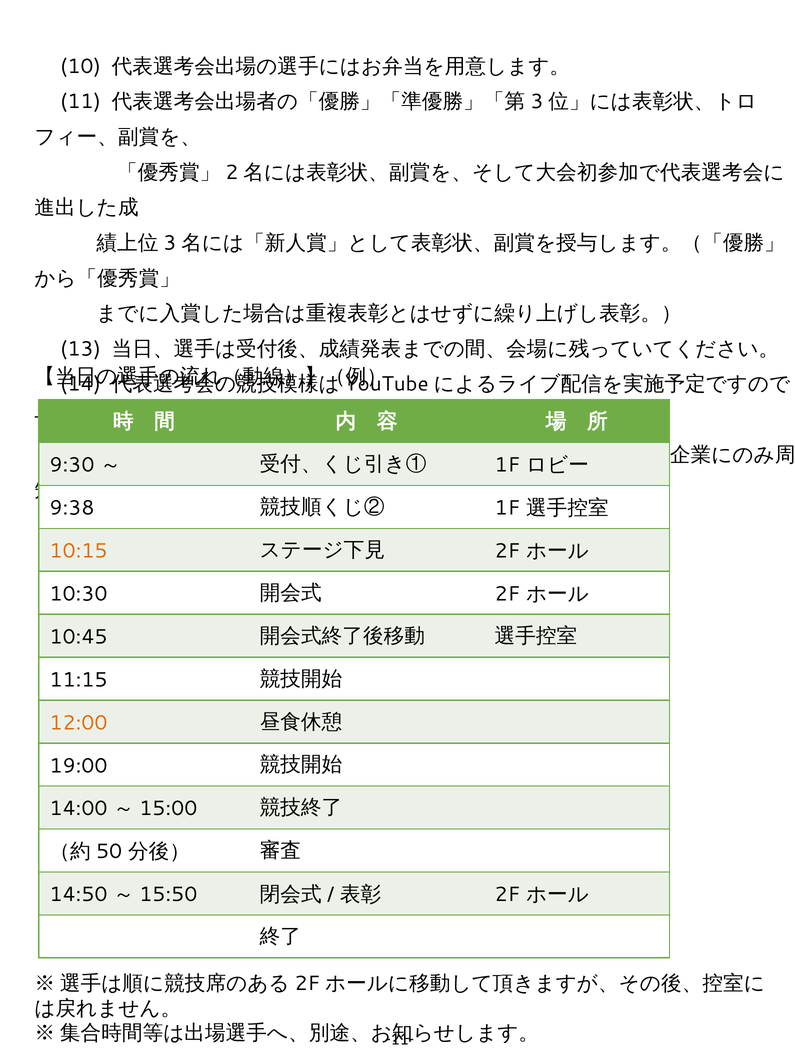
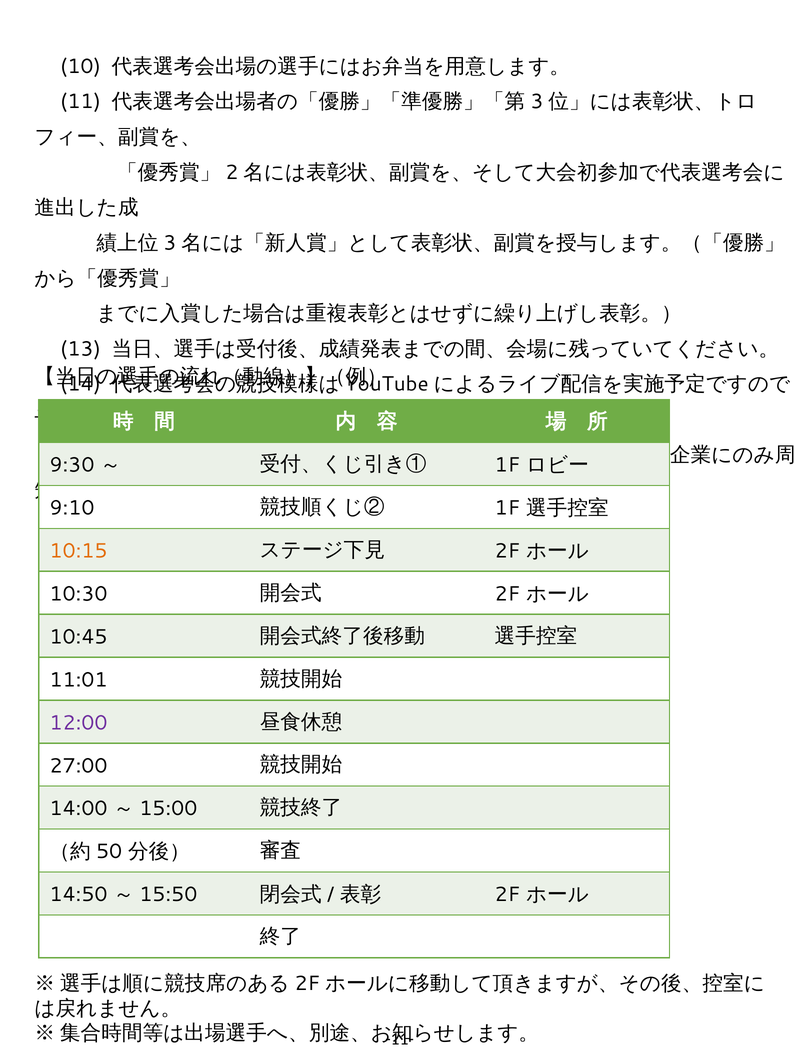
9:38: 9:38 -> 9:10
11:15: 11:15 -> 11:01
12:00 colour: orange -> purple
19:00: 19:00 -> 27:00
